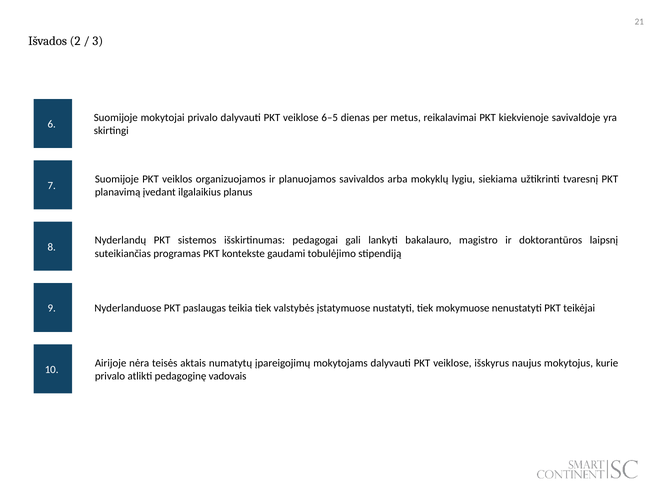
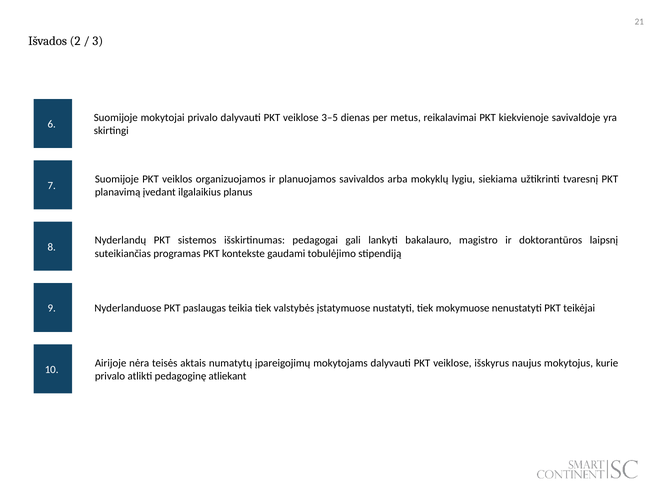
6–5: 6–5 -> 3–5
vadovais: vadovais -> atliekant
